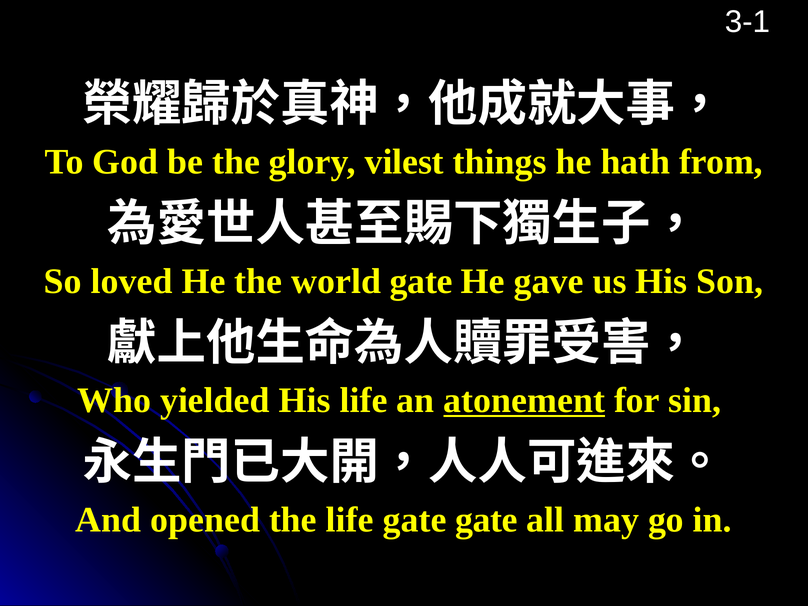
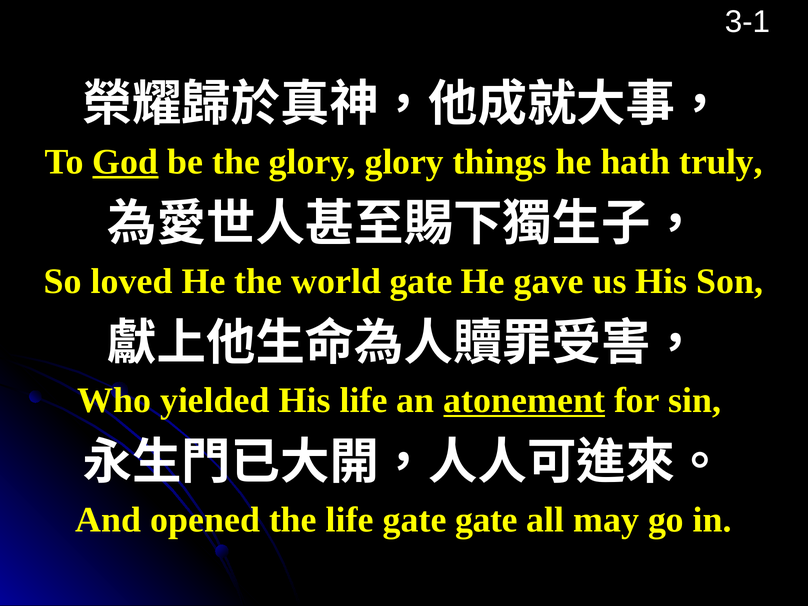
God underline: none -> present
glory vilest: vilest -> glory
from: from -> truly
